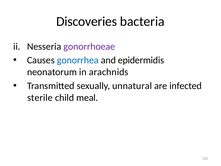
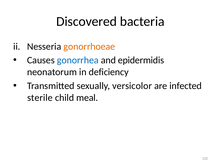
Discoveries: Discoveries -> Discovered
gonorrhoeae colour: purple -> orange
arachnids: arachnids -> deficiency
unnatural: unnatural -> versicolor
